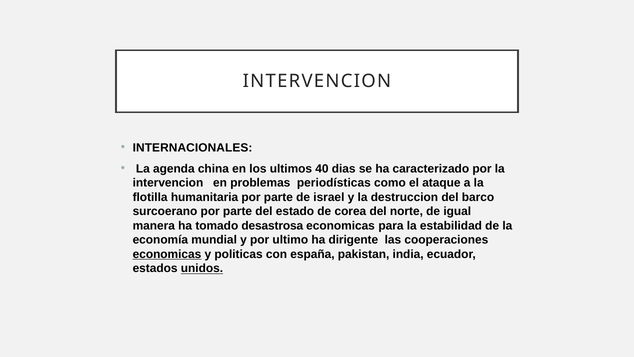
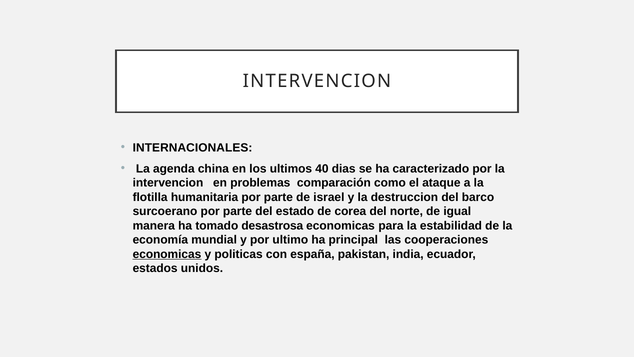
periodísticas: periodísticas -> comparación
dirigente: dirigente -> principal
unidos underline: present -> none
